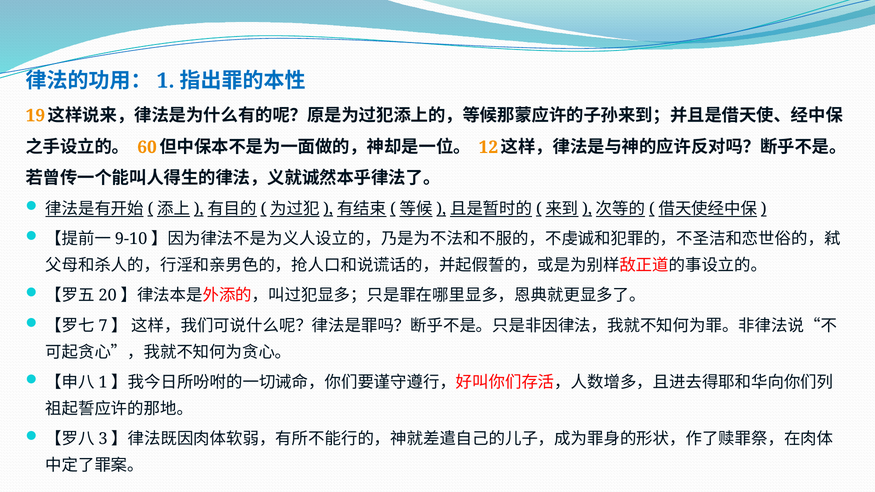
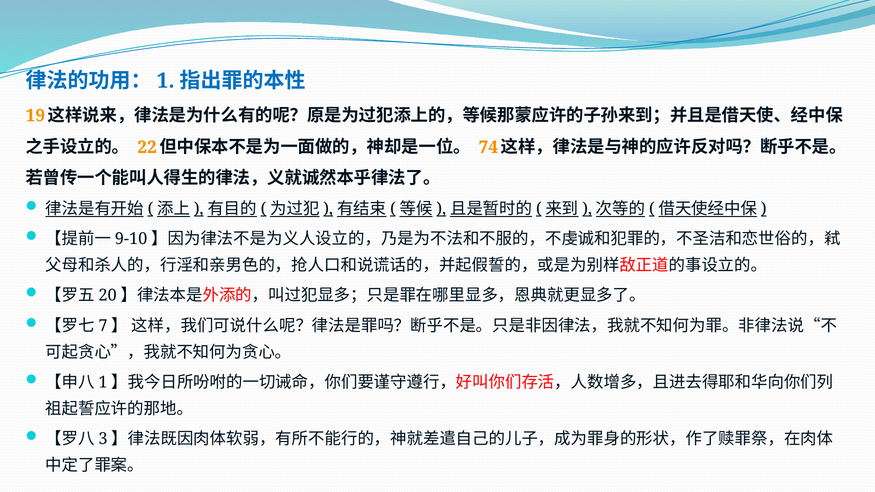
60: 60 -> 22
12: 12 -> 74
